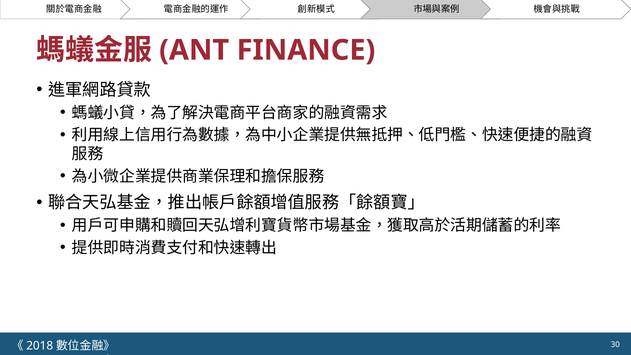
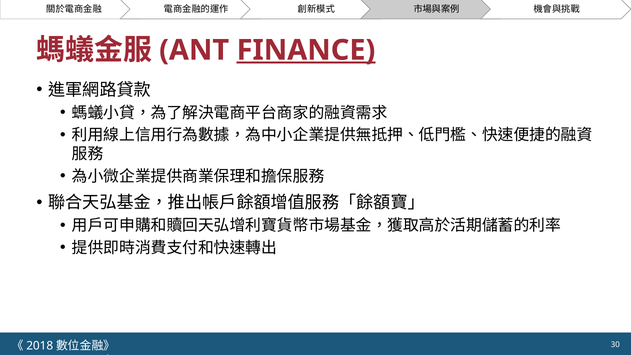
FINANCE underline: none -> present
